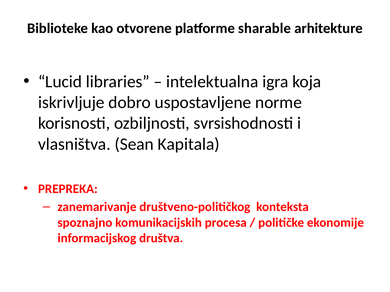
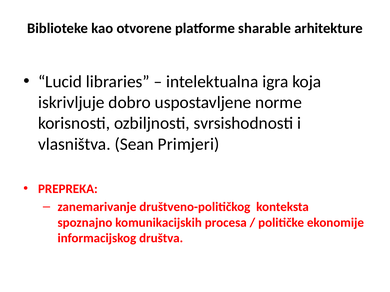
Kapitala: Kapitala -> Primjeri
